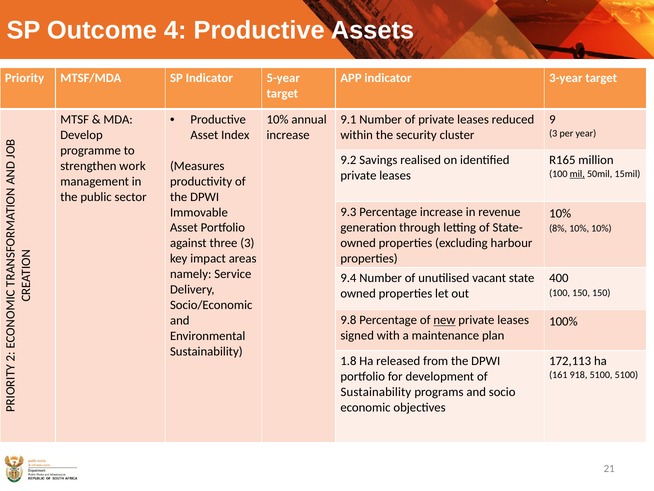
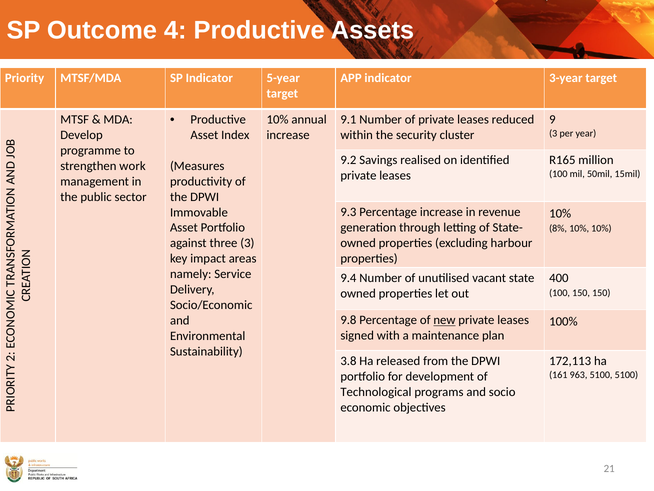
mil underline: present -> none
1.8: 1.8 -> 3.8
918: 918 -> 963
Sustainability at (376, 391): Sustainability -> Technological
